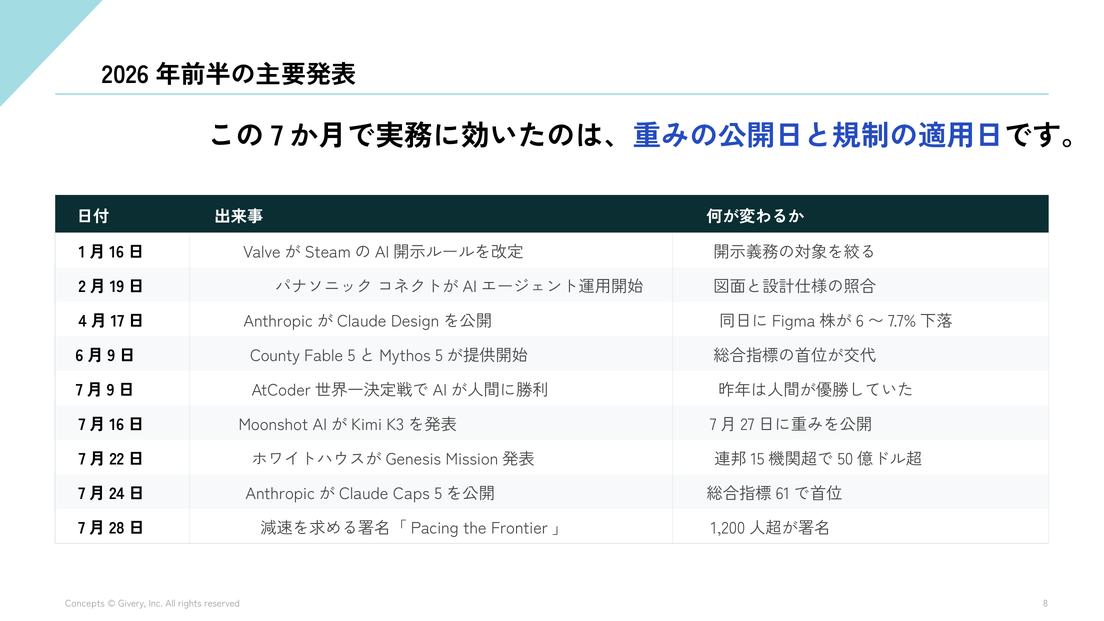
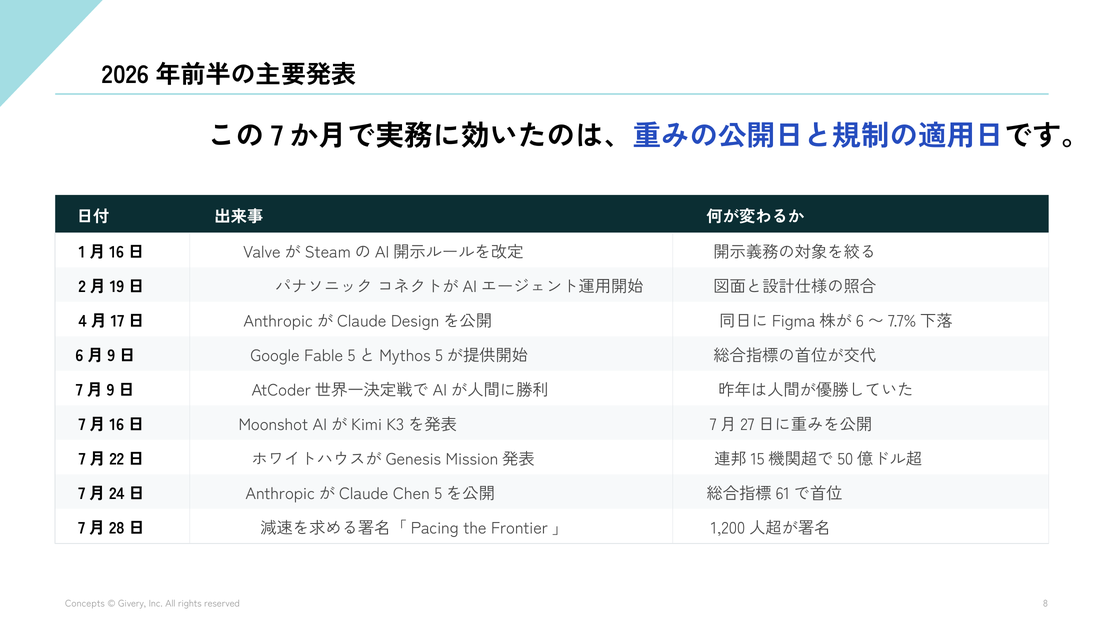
County: County -> Google
Caps: Caps -> Chen
